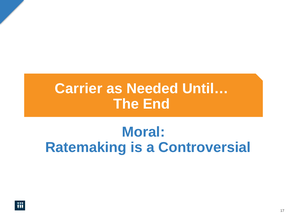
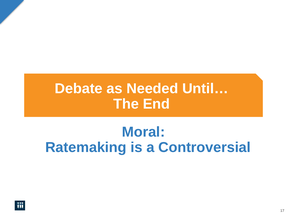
Carrier: Carrier -> Debate
